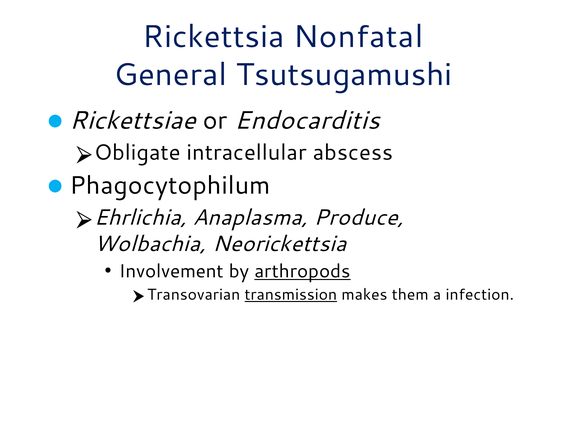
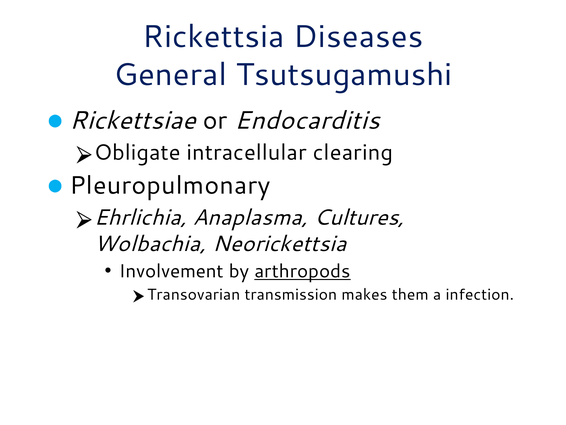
Nonfatal: Nonfatal -> Diseases
abscess: abscess -> clearing
Phagocytophilum: Phagocytophilum -> Pleuropulmonary
Produce: Produce -> Cultures
transmission underline: present -> none
